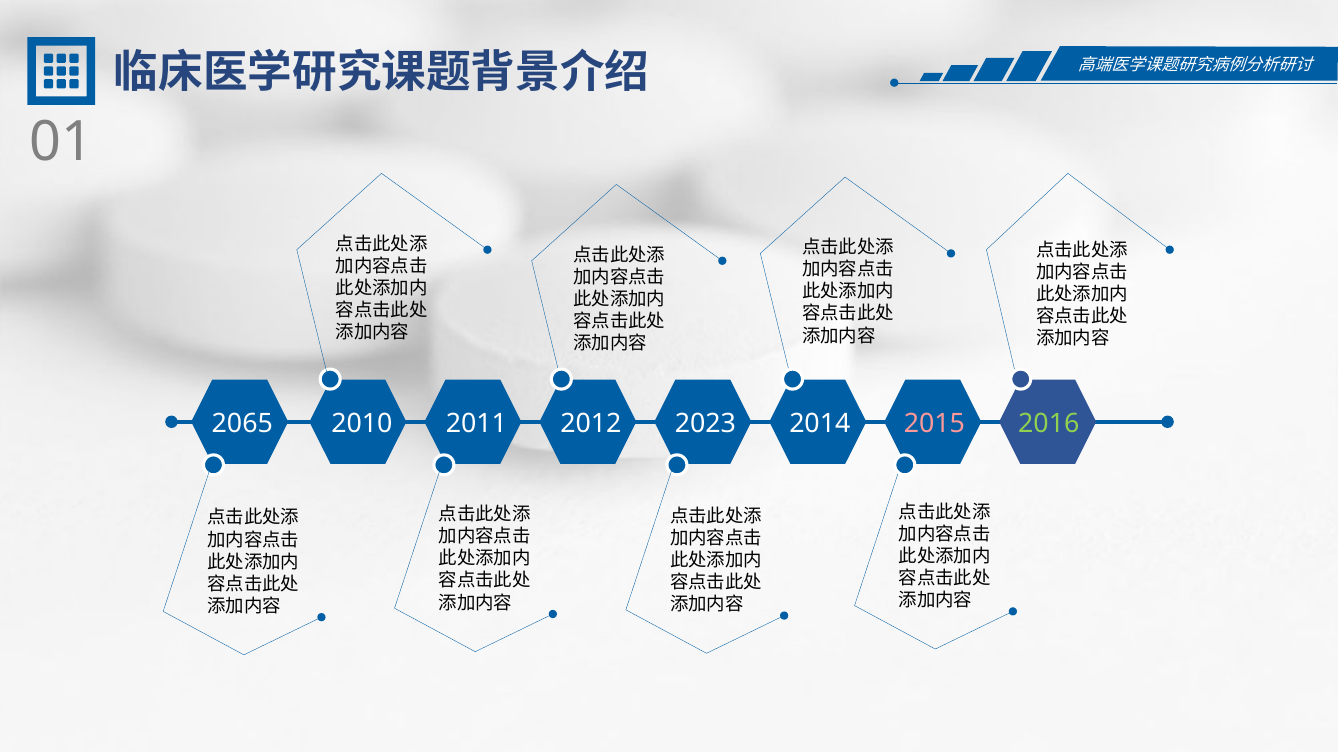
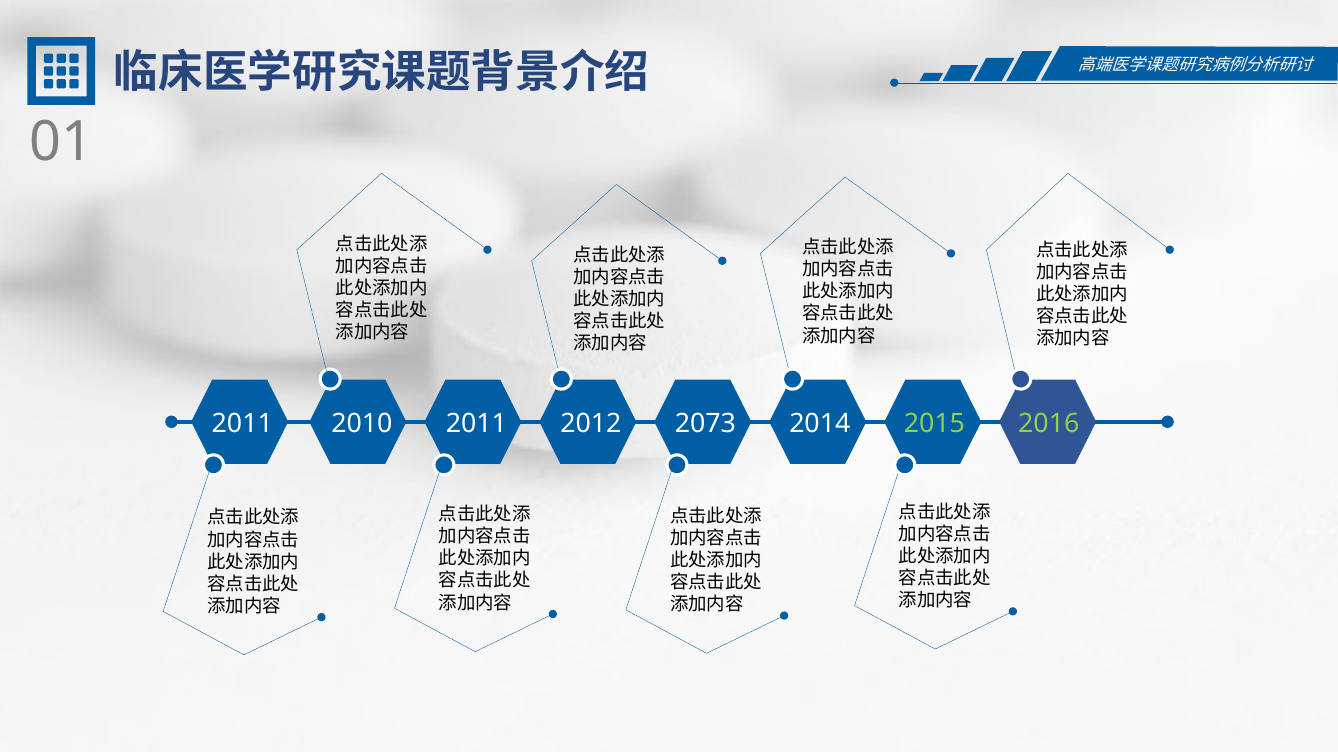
2065 at (242, 424): 2065 -> 2011
2023: 2023 -> 2073
2015 colour: pink -> light green
